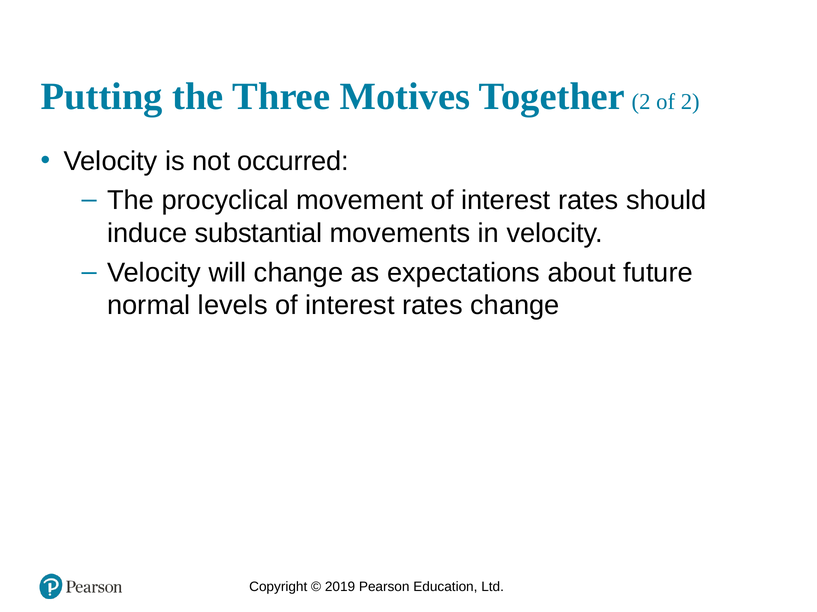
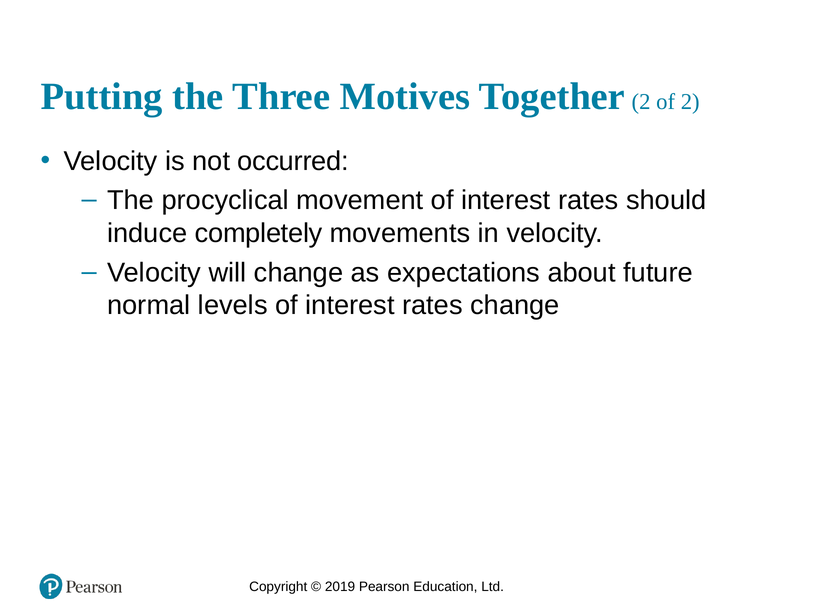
substantial: substantial -> completely
